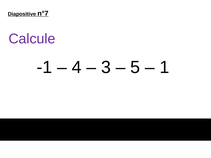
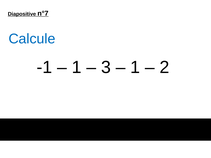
Calcule colour: purple -> blue
4 at (77, 67): 4 -> 1
5 at (135, 67): 5 -> 1
1: 1 -> 2
